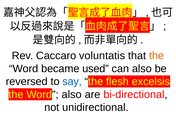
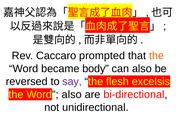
voluntatis: voluntatis -> prompted
used: used -> body
say colour: blue -> purple
